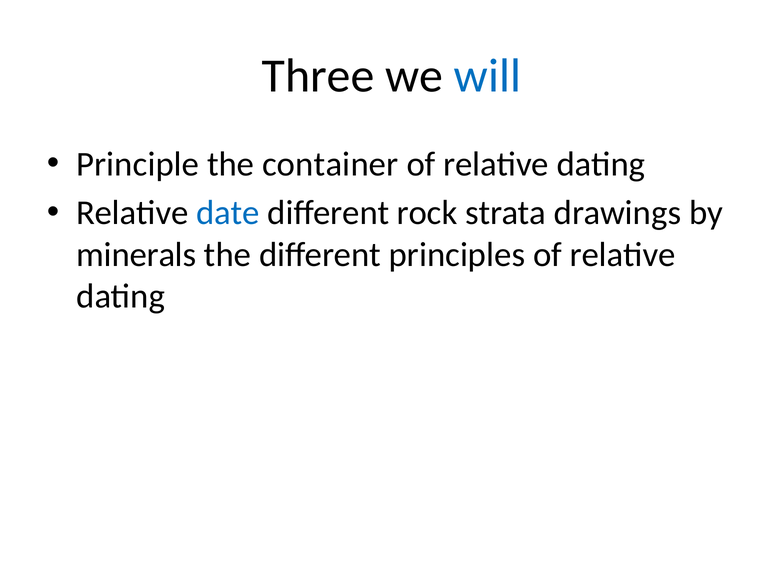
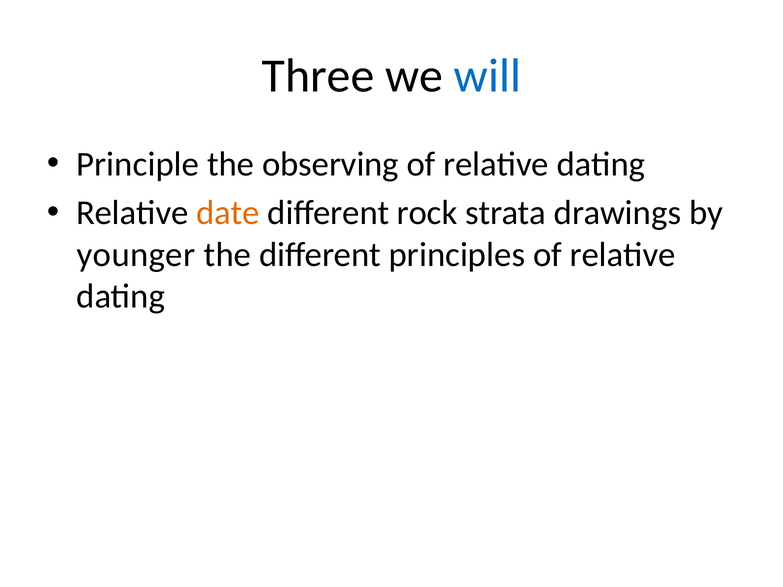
container: container -> observing
date colour: blue -> orange
minerals: minerals -> younger
